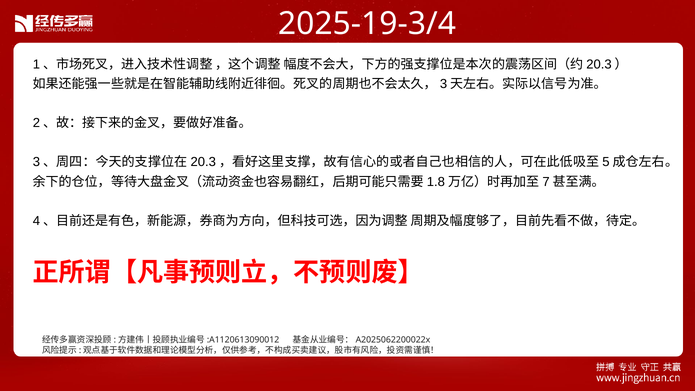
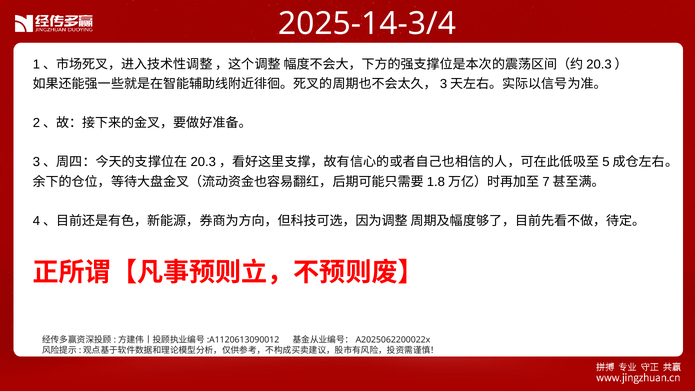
2025-19-3/4: 2025-19-3/4 -> 2025-14-3/4
